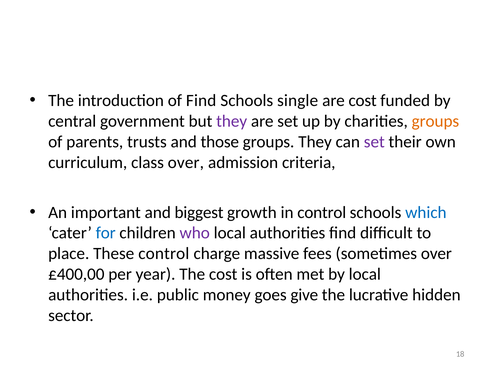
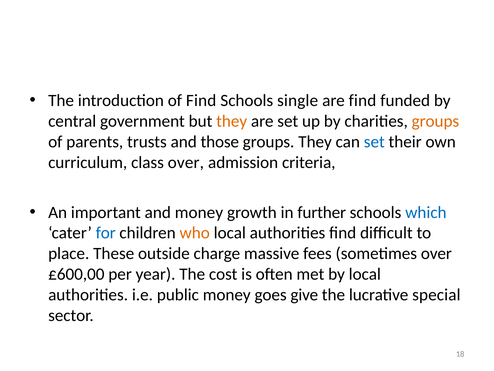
are cost: cost -> find
they at (232, 121) colour: purple -> orange
set at (374, 142) colour: purple -> blue
and biggest: biggest -> money
in control: control -> further
who colour: purple -> orange
These control: control -> outside
£400,00: £400,00 -> £600,00
hidden: hidden -> special
